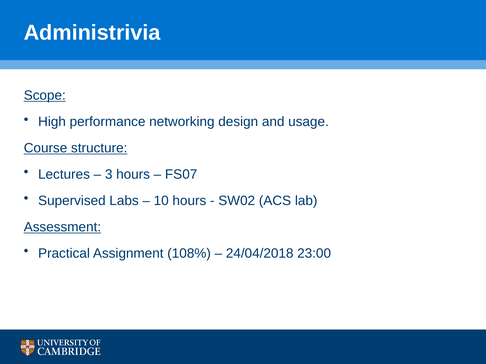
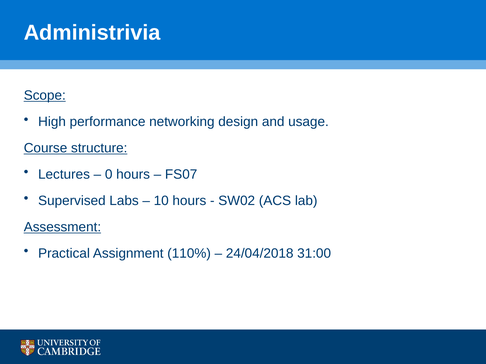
3: 3 -> 0
108%: 108% -> 110%
23:00: 23:00 -> 31:00
